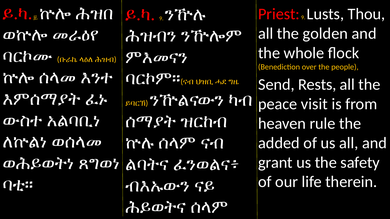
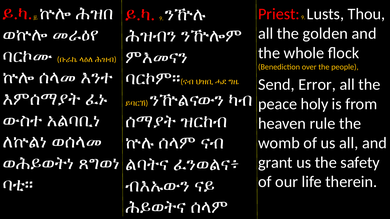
Rests: Rests -> Error
visit: visit -> holy
added: added -> womb
